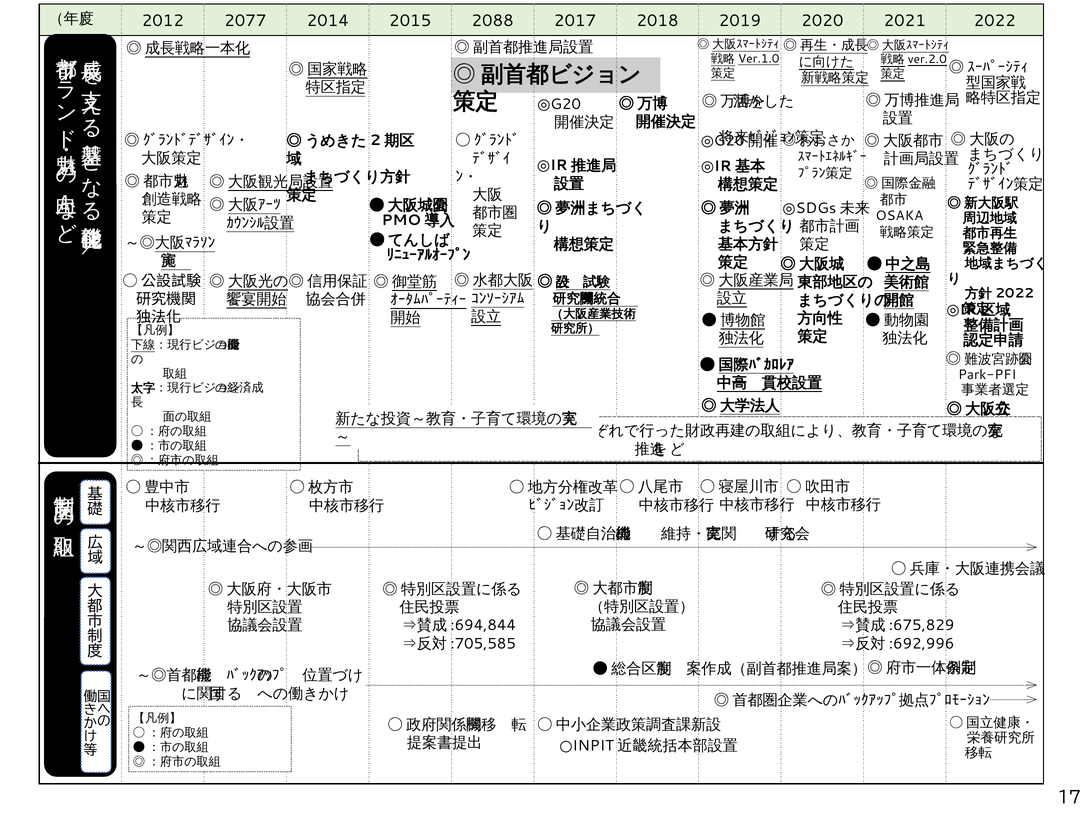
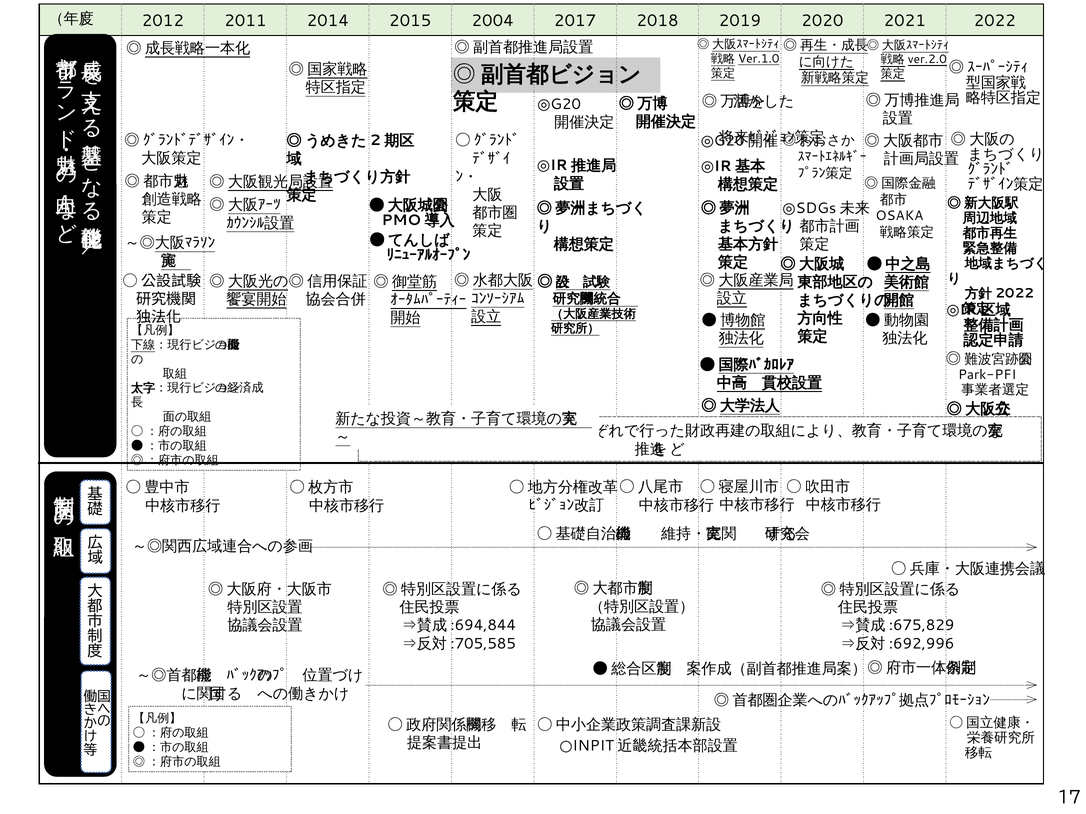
2077: 2077 -> 2011
2088: 2088 -> 2004
